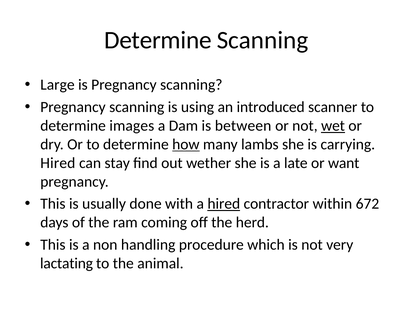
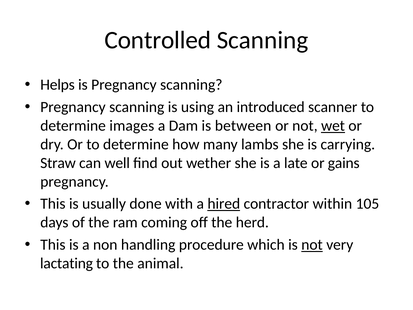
Determine at (158, 40): Determine -> Controlled
Large: Large -> Helps
how underline: present -> none
Hired at (58, 163): Hired -> Straw
stay: stay -> well
want: want -> gains
672: 672 -> 105
not at (312, 245) underline: none -> present
